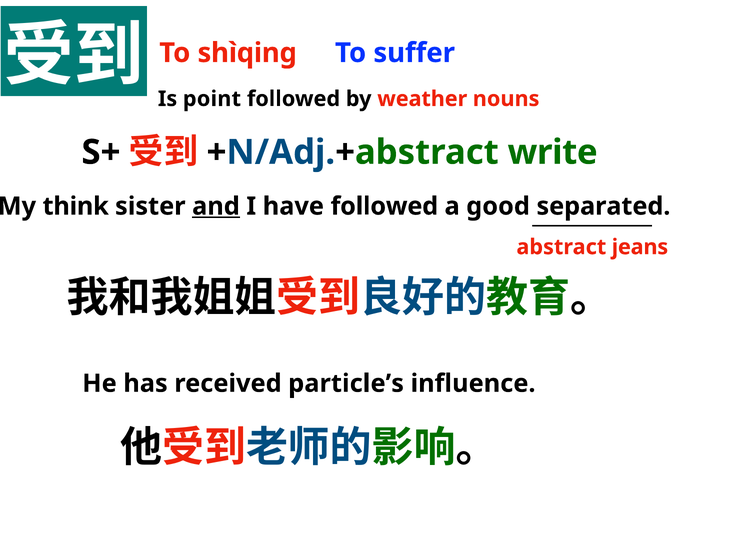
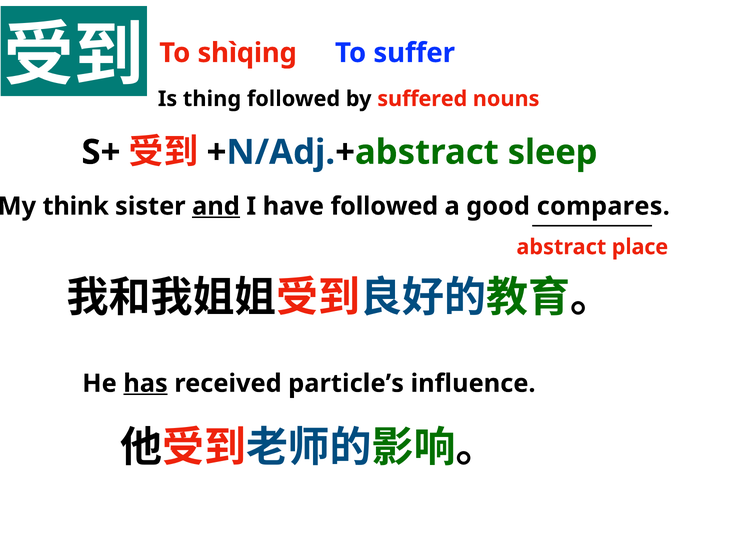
point: point -> thing
weather: weather -> suffered
write: write -> sleep
separated: separated -> compares
jeans: jeans -> place
has underline: none -> present
